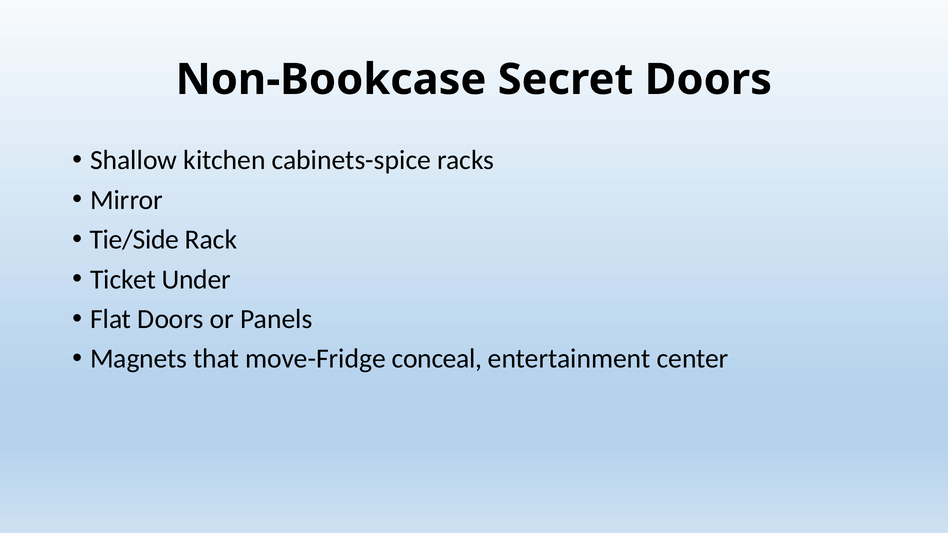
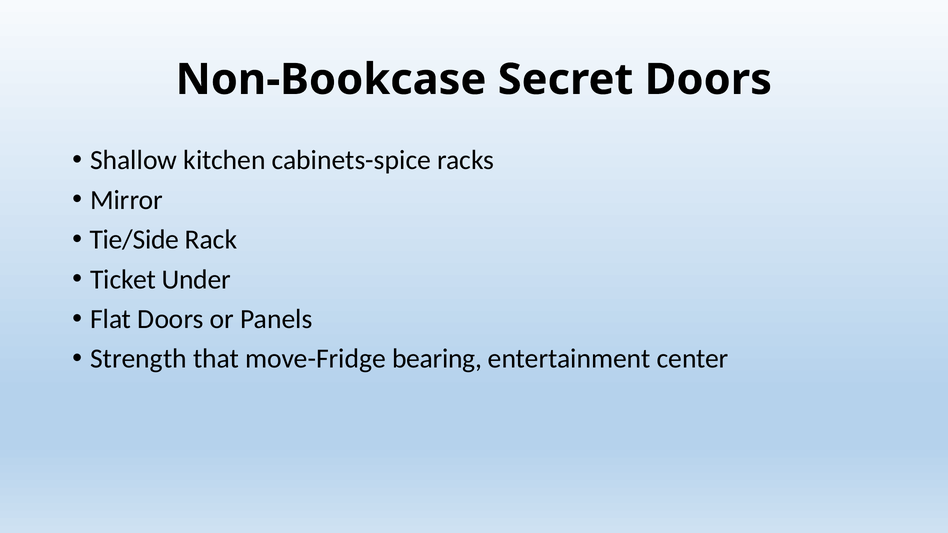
Magnets: Magnets -> Strength
conceal: conceal -> bearing
